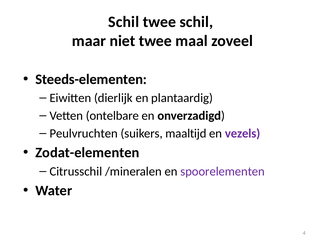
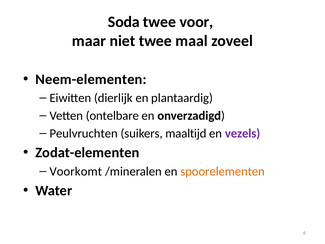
Schil at (124, 22): Schil -> Soda
twee schil: schil -> voor
Steeds-elementen: Steeds-elementen -> Neem-elementen
Citrusschil: Citrusschil -> Voorkomt
spoorelementen colour: purple -> orange
